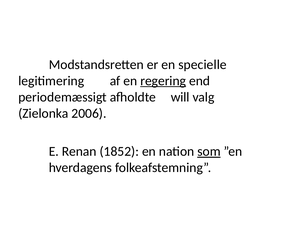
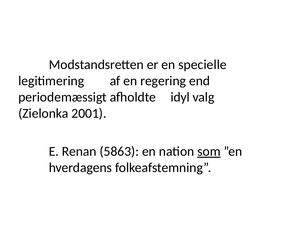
regering underline: present -> none
will: will -> idyl
2006: 2006 -> 2001
1852: 1852 -> 5863
